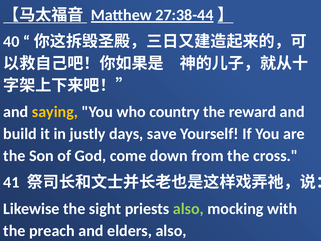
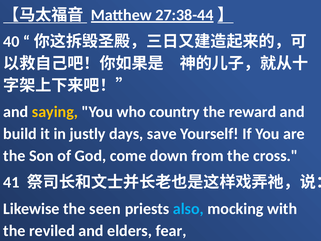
sight: sight -> seen
also at (188, 209) colour: light green -> light blue
preach: preach -> reviled
elders also: also -> fear
